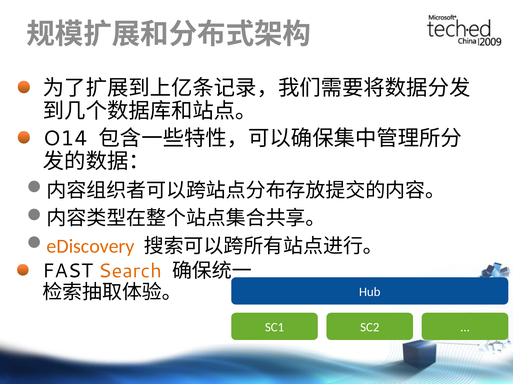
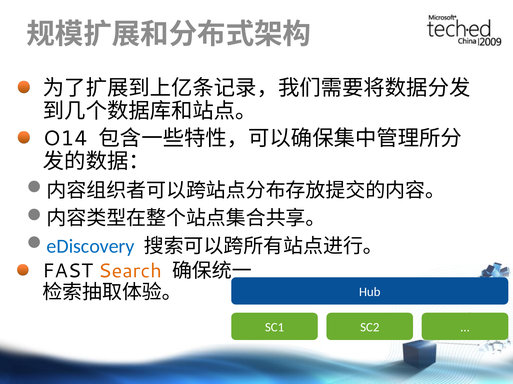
eDiscovery colour: orange -> blue
